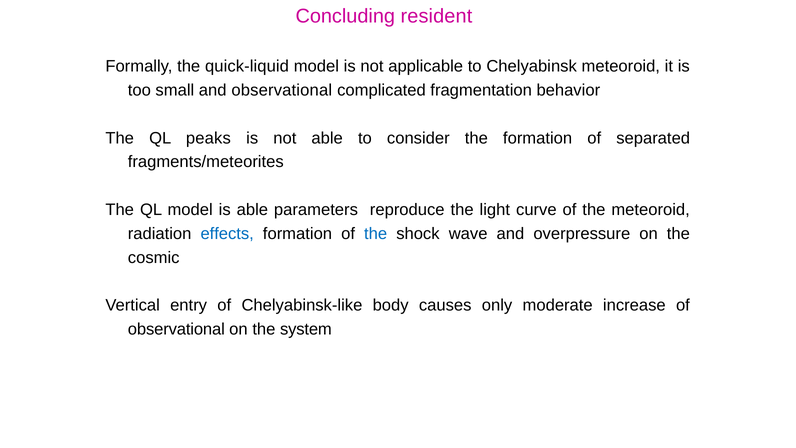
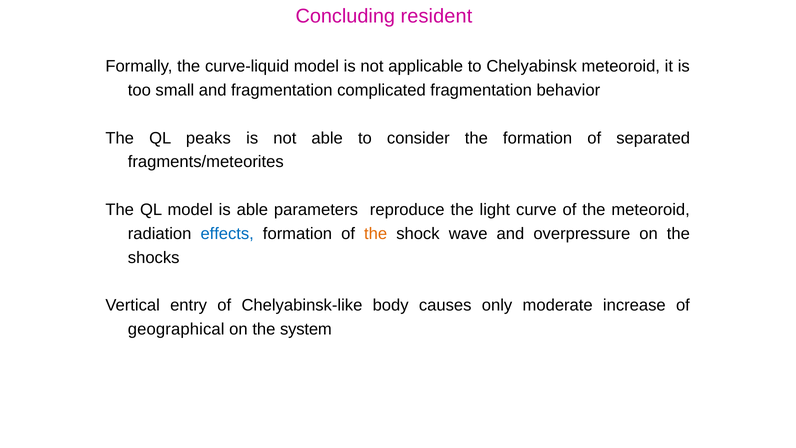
quick-liquid: quick-liquid -> curve-liquid
and observational: observational -> fragmentation
the at (376, 234) colour: blue -> orange
cosmic: cosmic -> shocks
observational at (176, 329): observational -> geographical
